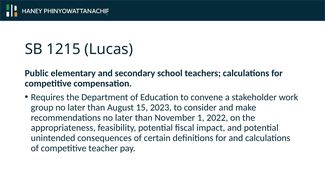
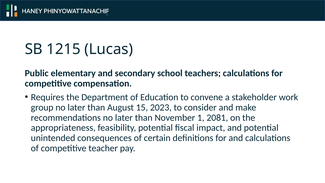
2022: 2022 -> 2081
